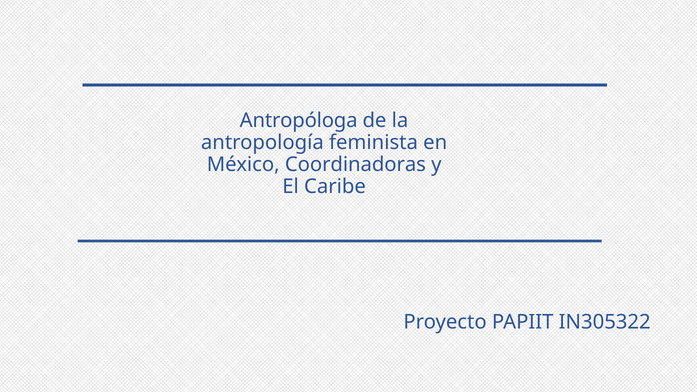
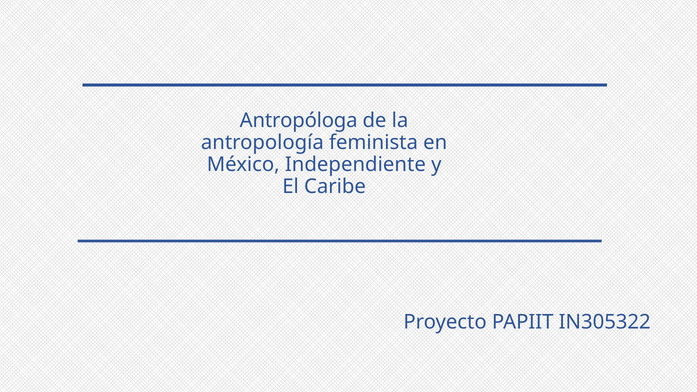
Coordinadoras: Coordinadoras -> Independiente
